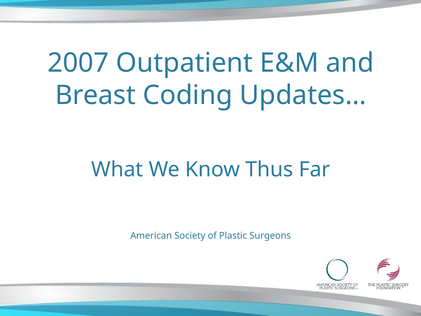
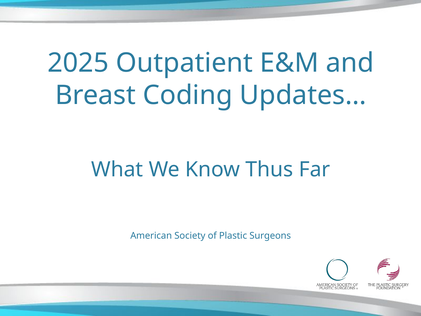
2007: 2007 -> 2025
